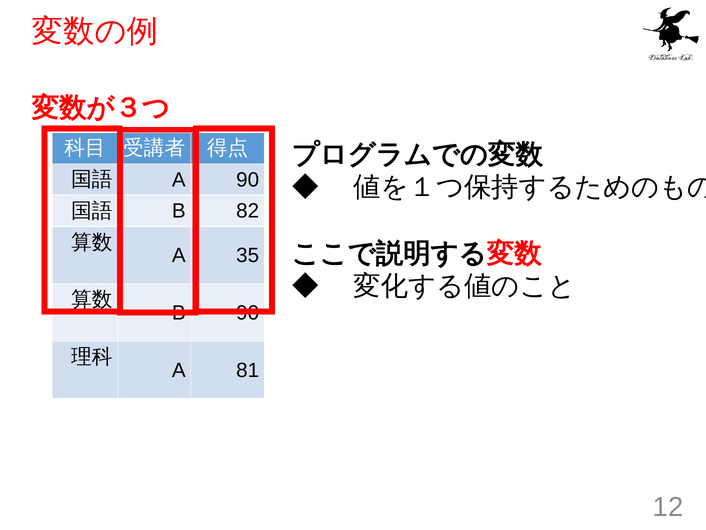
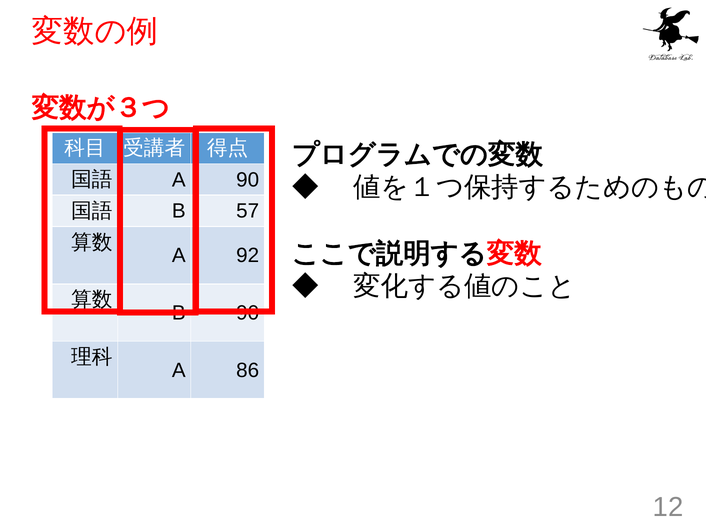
82: 82 -> 57
35: 35 -> 92
81: 81 -> 86
